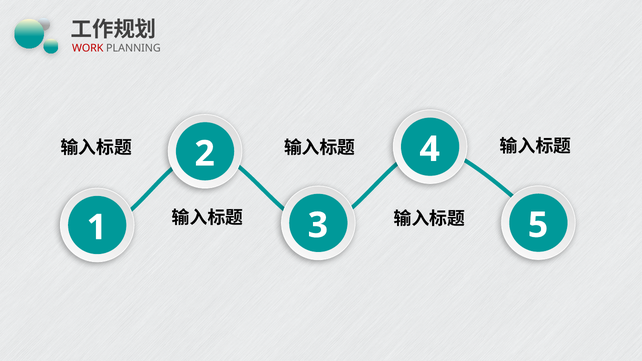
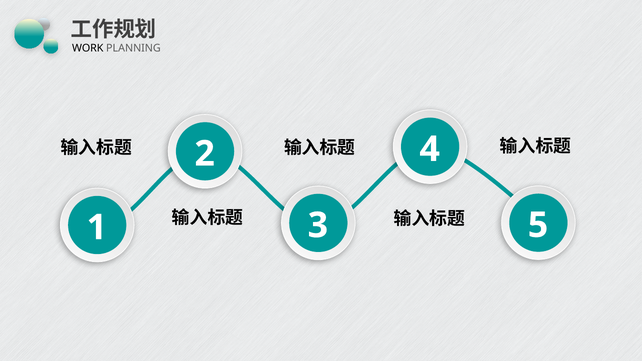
WORK colour: red -> black
